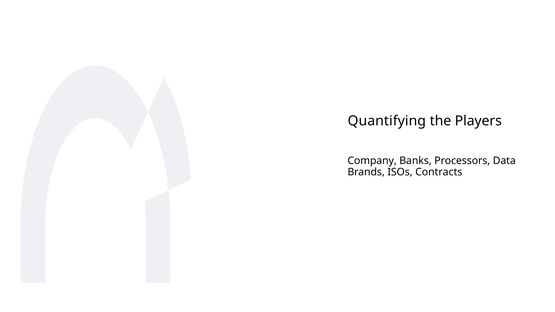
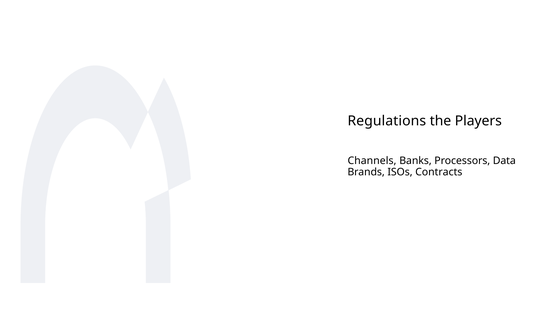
Quantifying: Quantifying -> Regulations
Company: Company -> Channels
